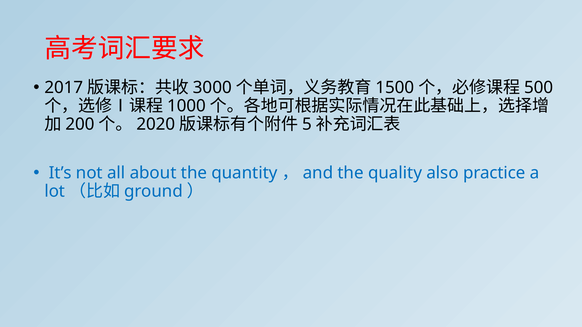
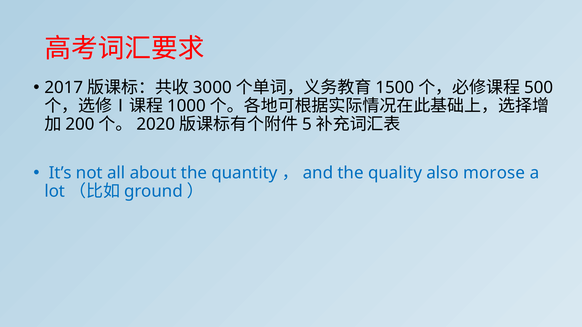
practice: practice -> morose
